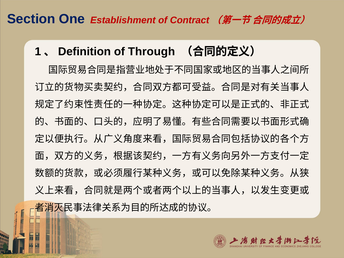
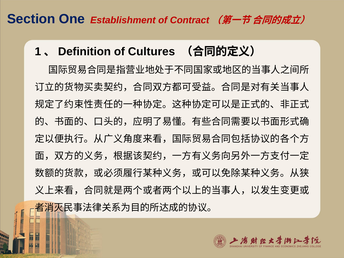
Through: Through -> Cultures
